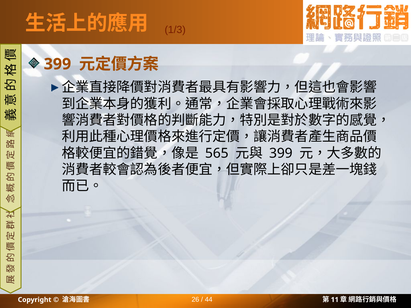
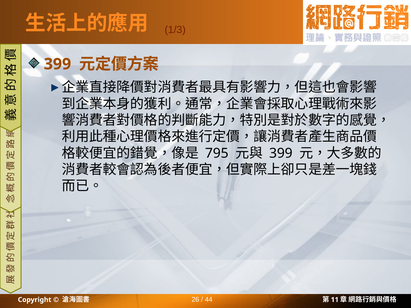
565: 565 -> 795
